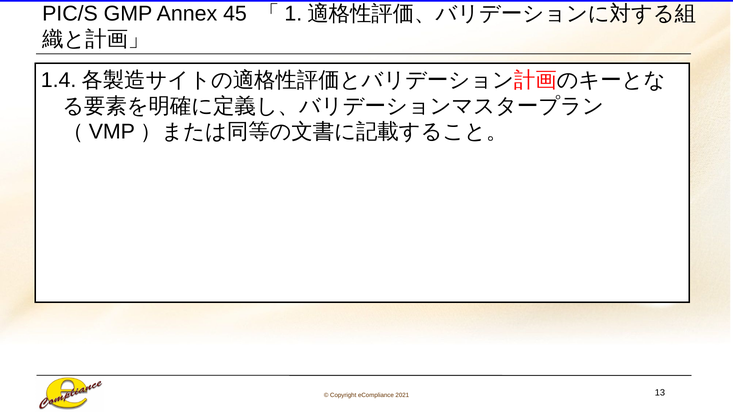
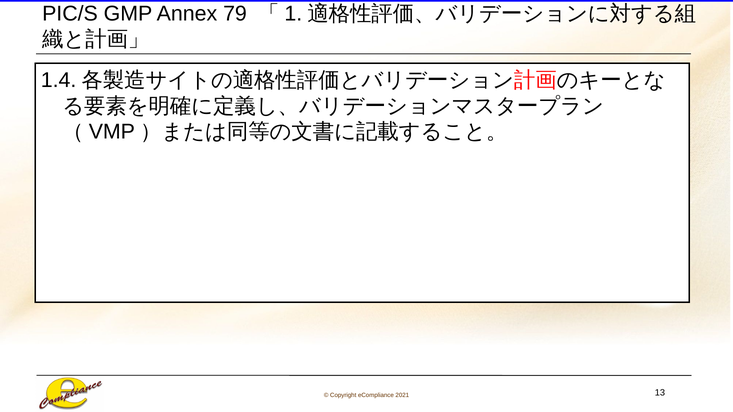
45: 45 -> 79
